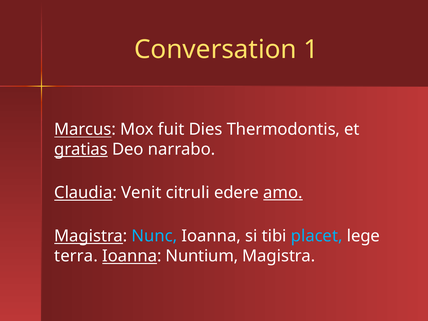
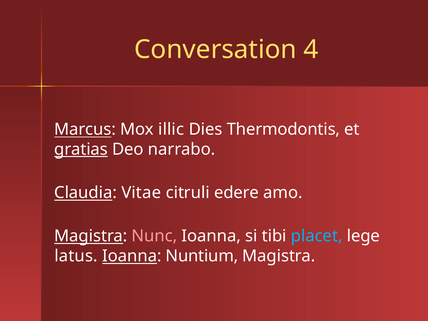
1: 1 -> 4
fuit: fuit -> illic
Venit: Venit -> Vitae
amo underline: present -> none
Nunc colour: light blue -> pink
terra: terra -> latus
